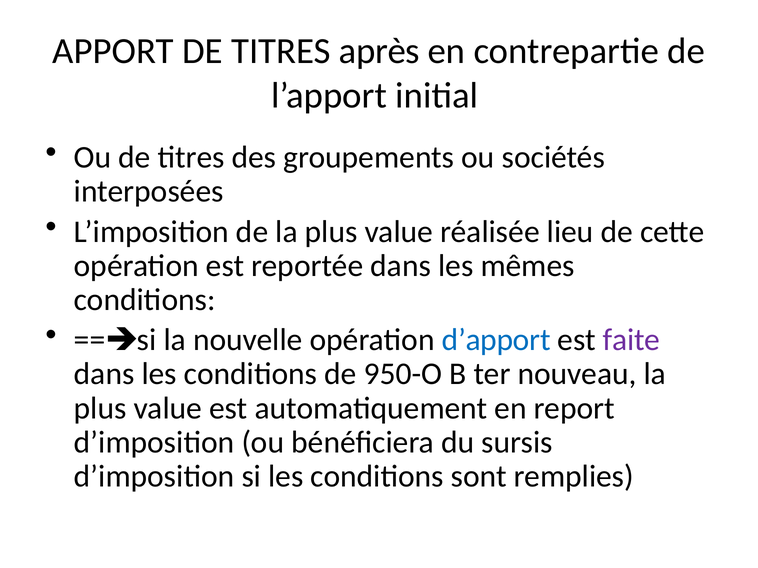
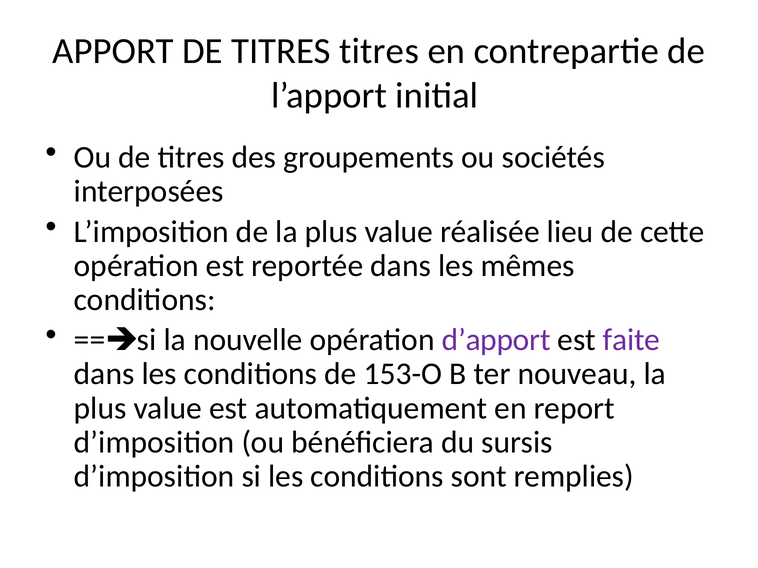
TITRES après: après -> titres
d’apport colour: blue -> purple
950-O: 950-O -> 153-O
